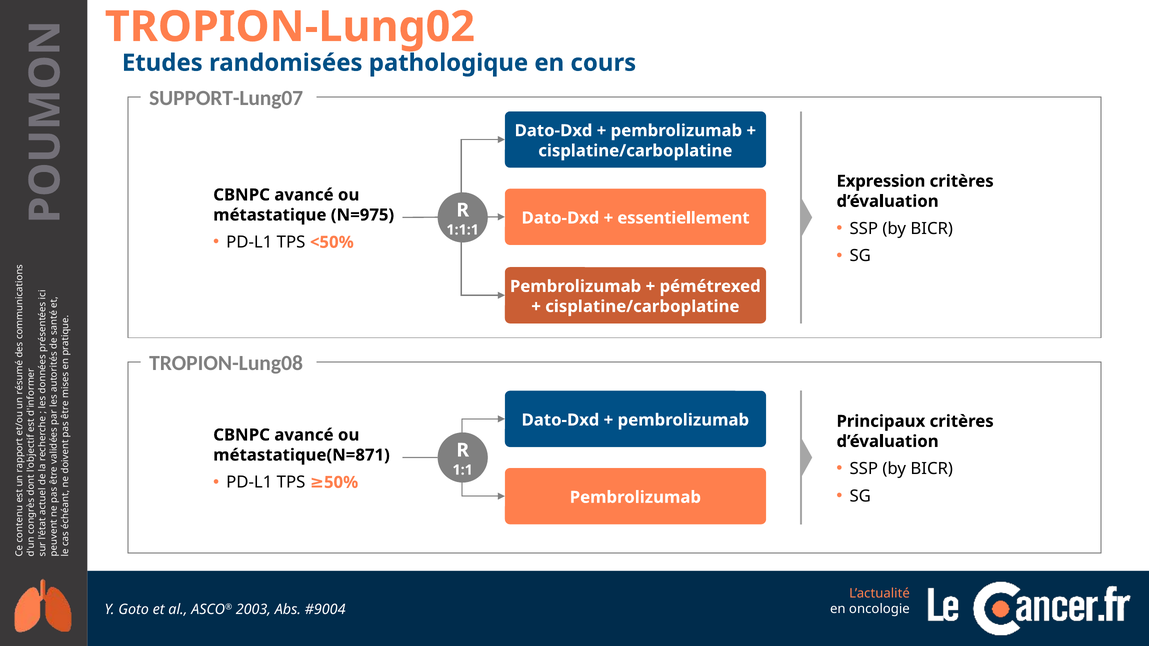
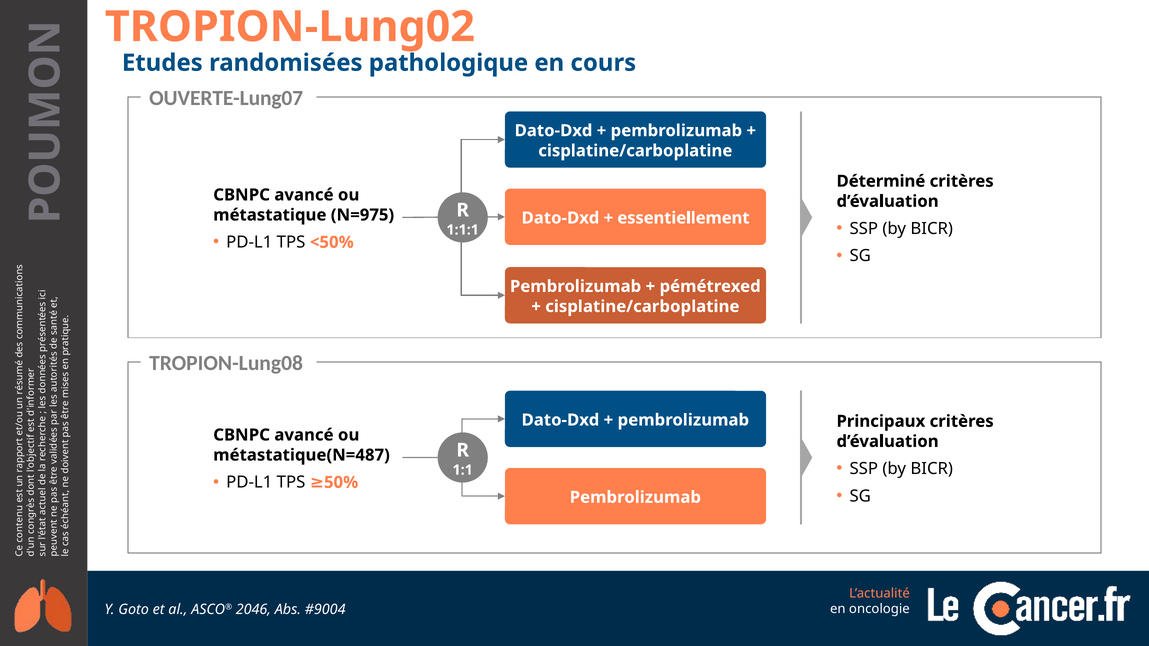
SUPPORT-Lung07: SUPPORT-Lung07 -> OUVERTE-Lung07
Expression: Expression -> Déterminé
métastatique(N=871: métastatique(N=871 -> métastatique(N=487
2003: 2003 -> 2046
